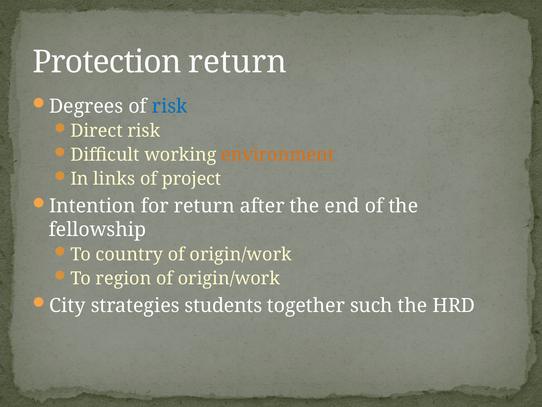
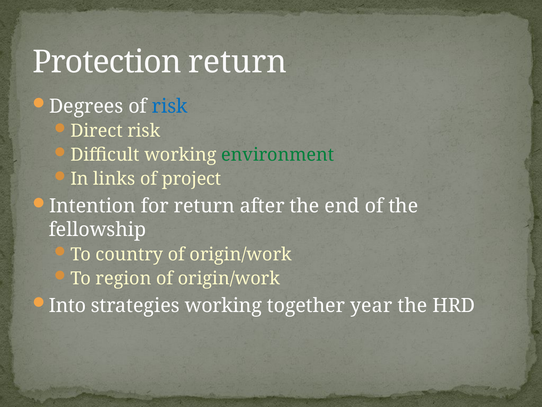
environment colour: orange -> green
City: City -> Into
strategies students: students -> working
such: such -> year
